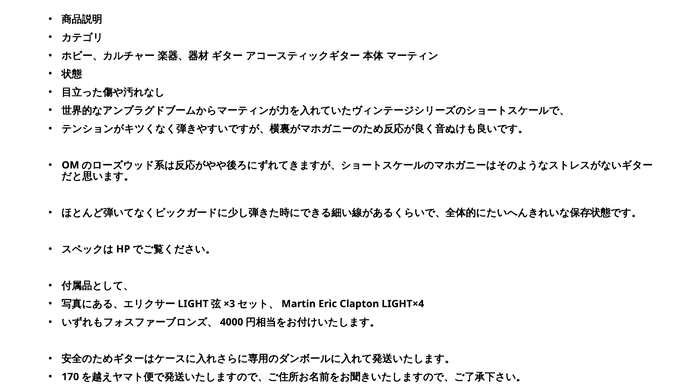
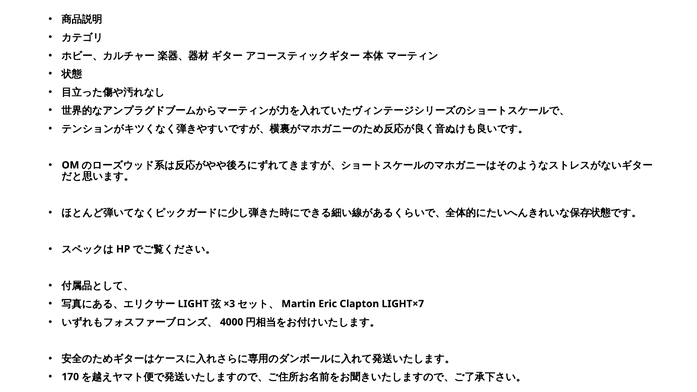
LIGHT×4: LIGHT×4 -> LIGHT×7
